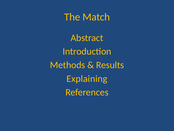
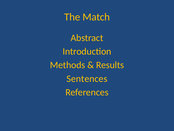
Explaining: Explaining -> Sentences
